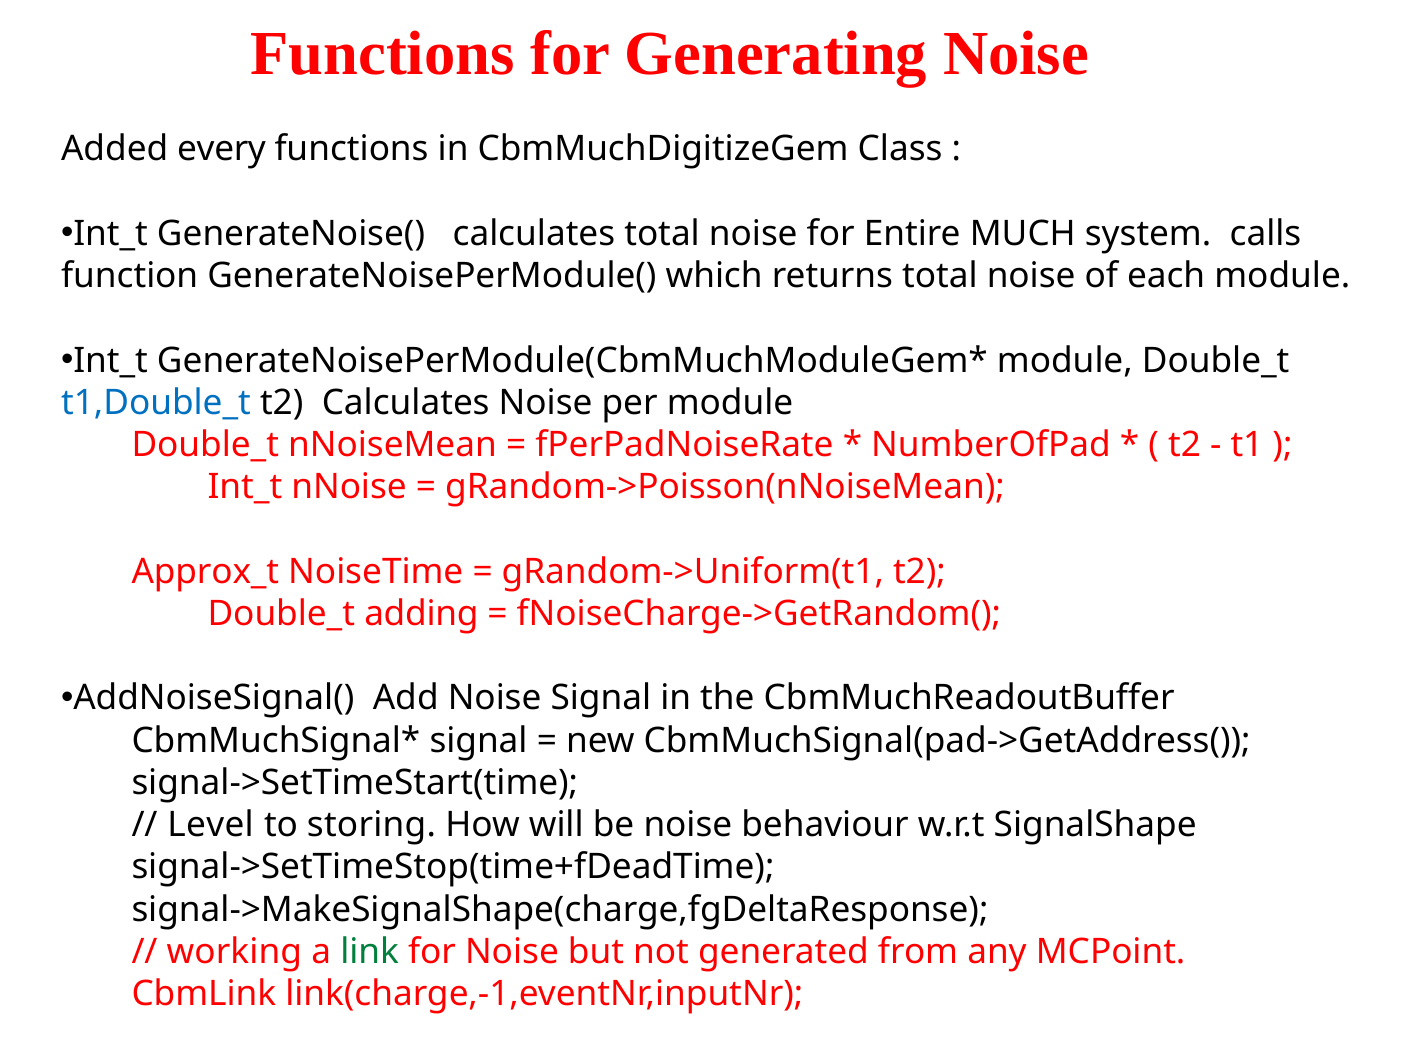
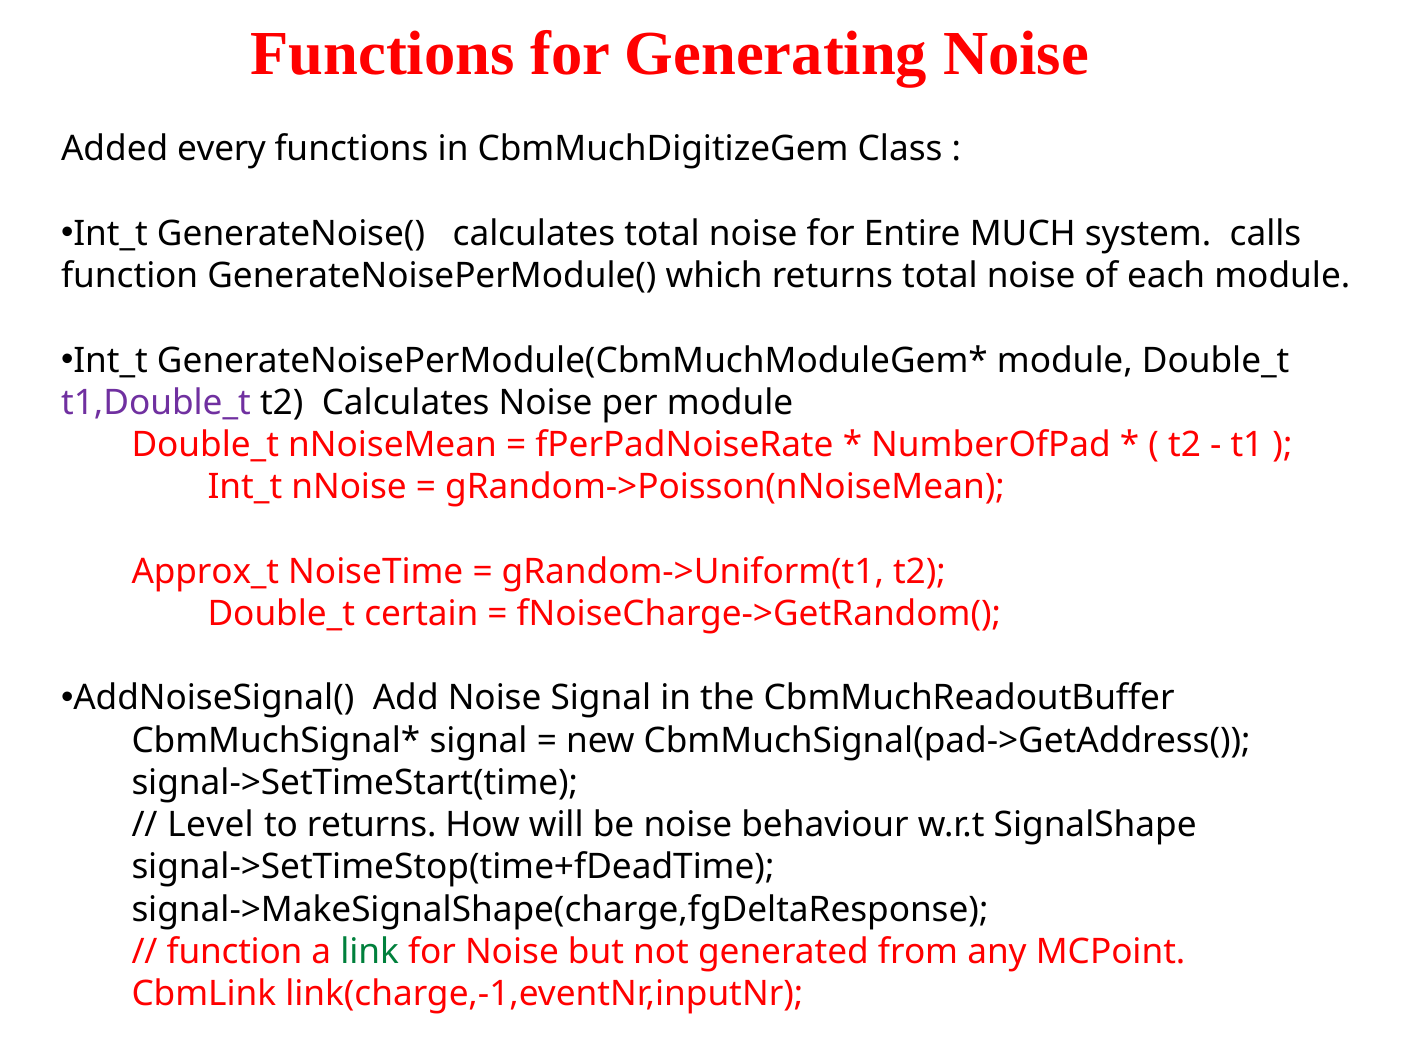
t1,Double_t colour: blue -> purple
adding: adding -> certain
to storing: storing -> returns
working at (234, 952): working -> function
